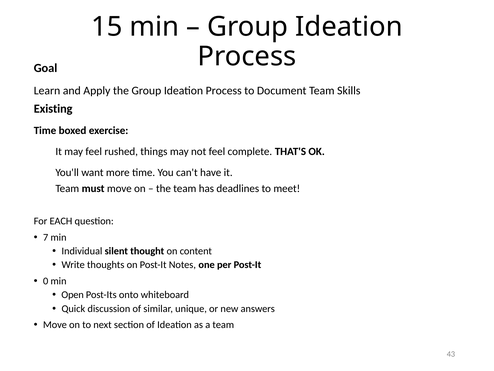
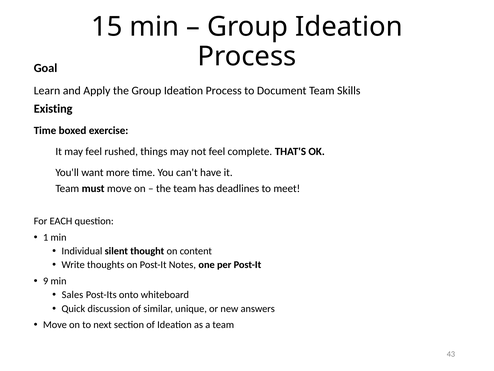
7: 7 -> 1
0: 0 -> 9
Open: Open -> Sales
